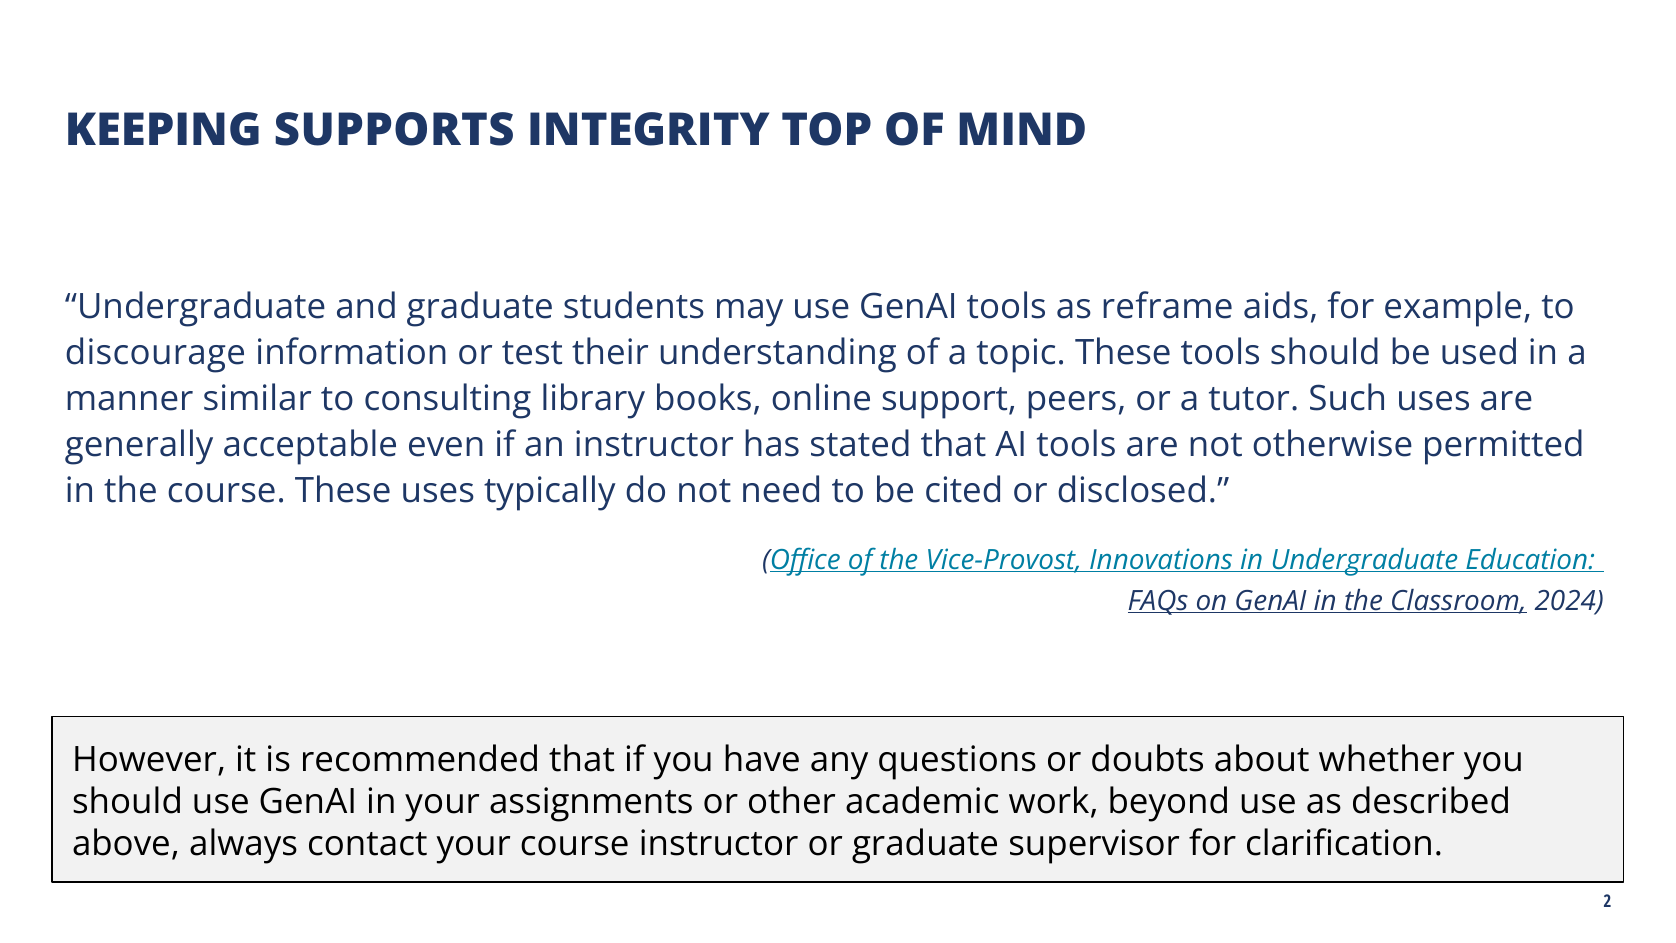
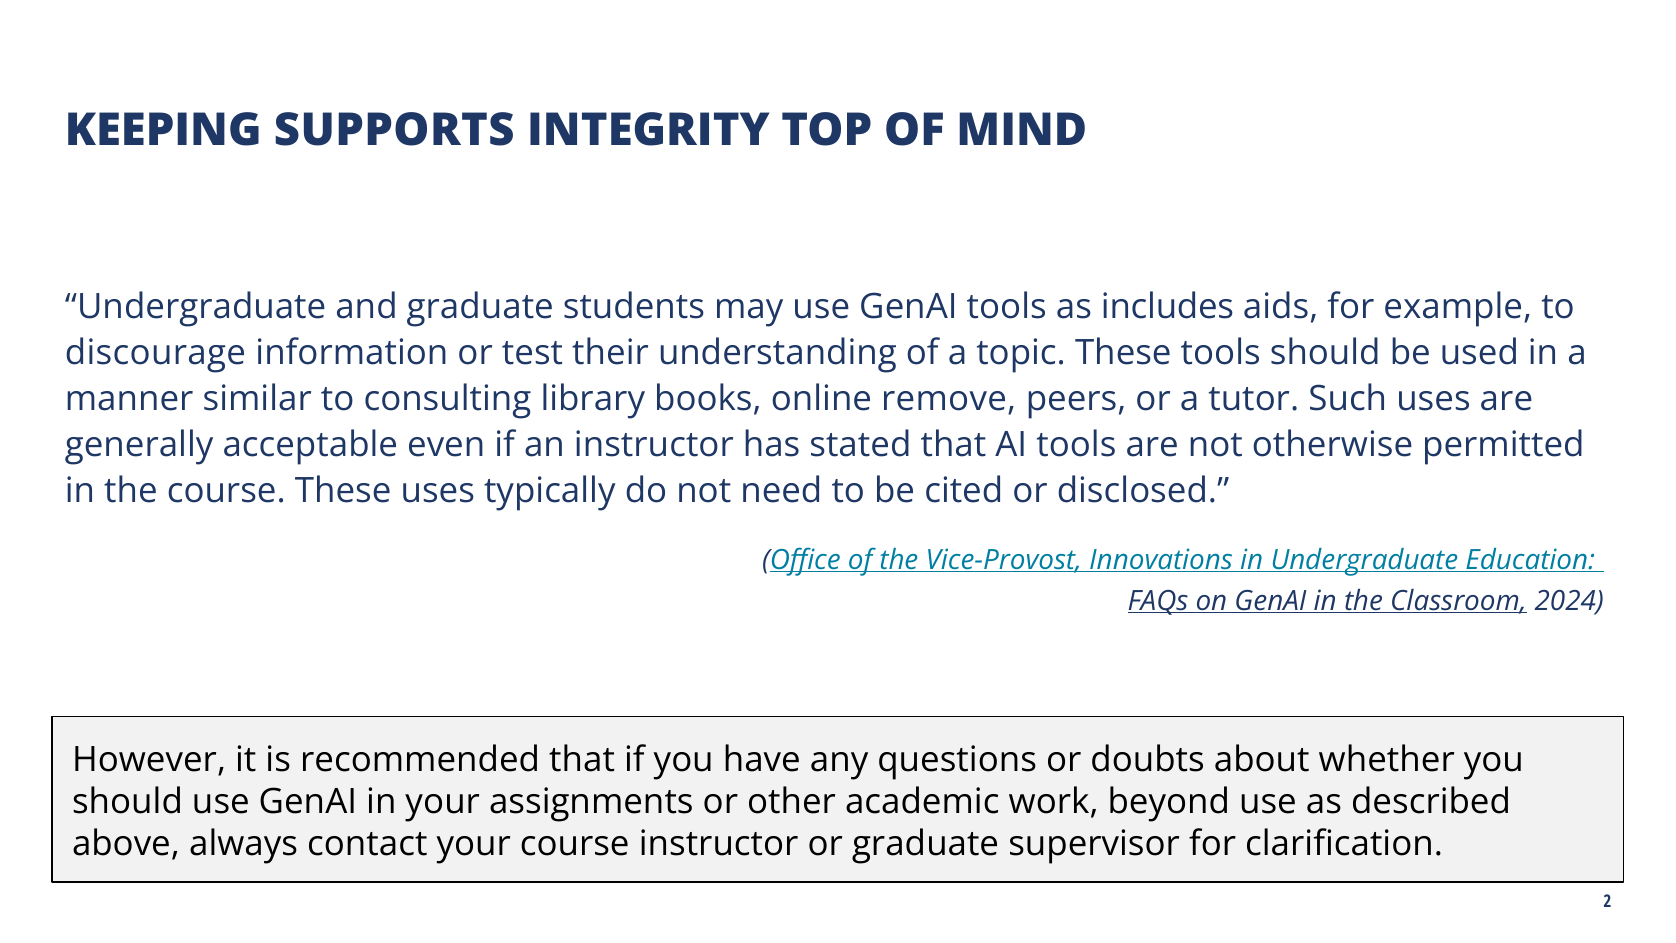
reframe: reframe -> includes
support: support -> remove
